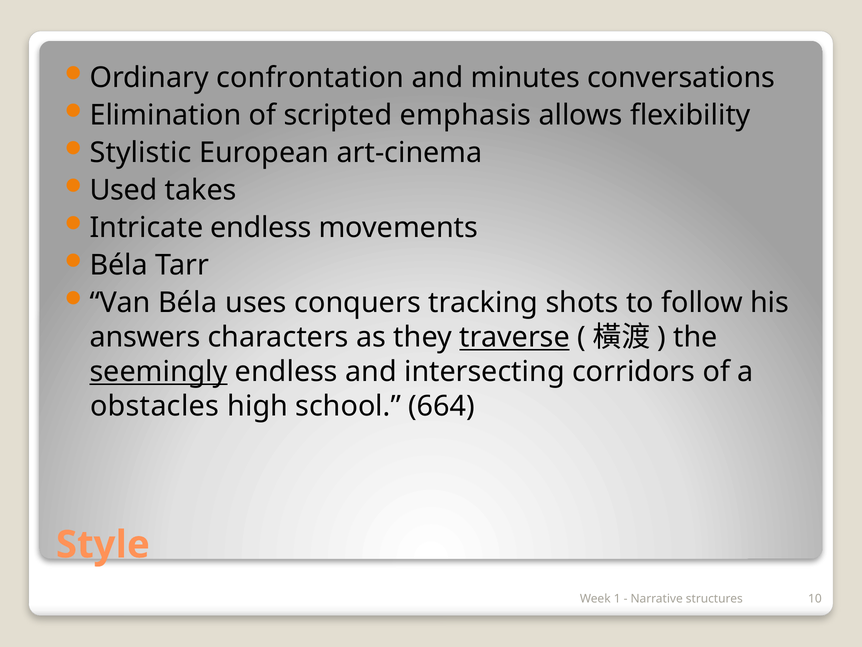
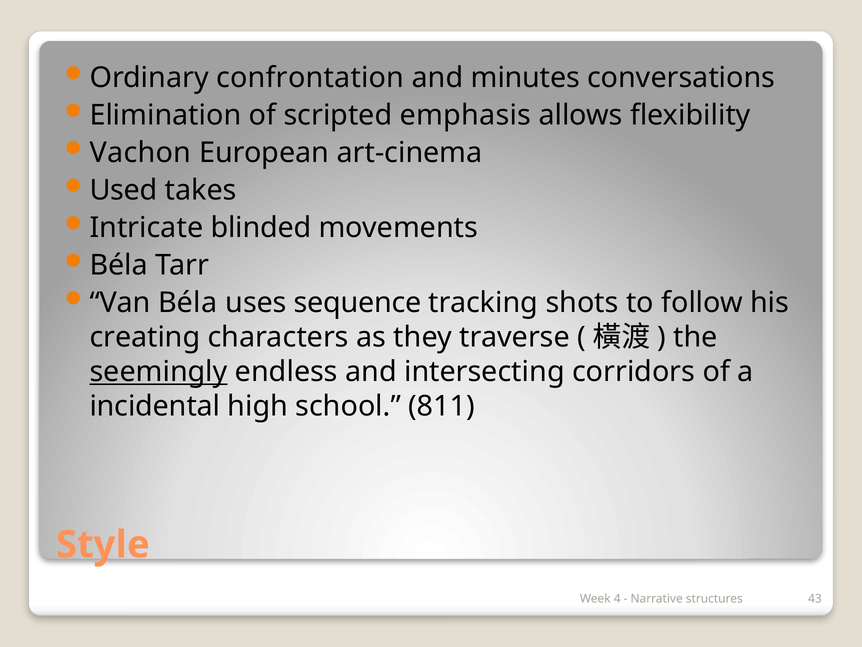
Stylistic: Stylistic -> Vachon
Intricate endless: endless -> blinded
conquers: conquers -> sequence
answers: answers -> creating
traverse underline: present -> none
obstacles: obstacles -> incidental
664: 664 -> 811
1: 1 -> 4
10: 10 -> 43
